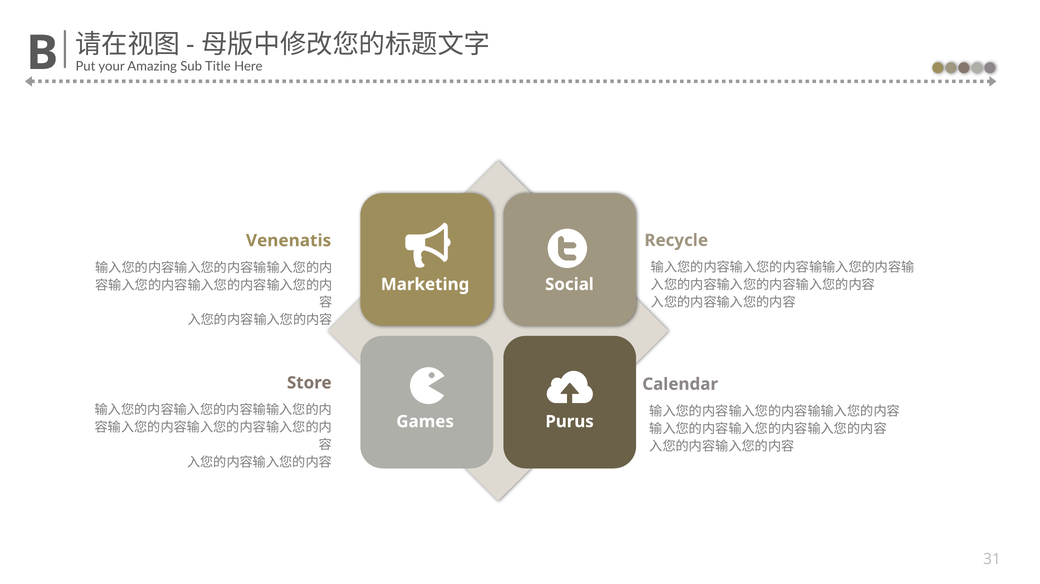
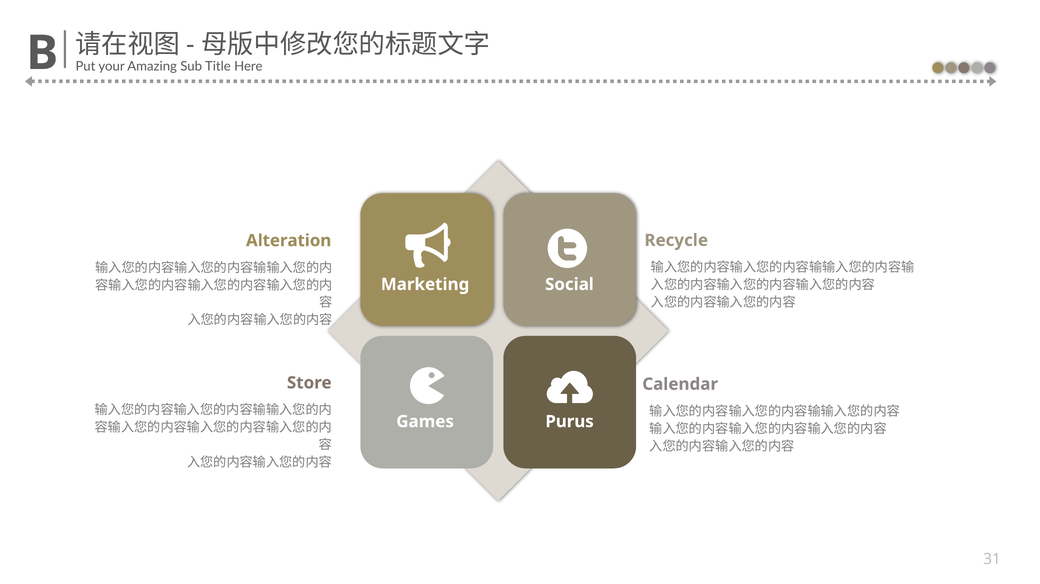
Venenatis: Venenatis -> Alteration
